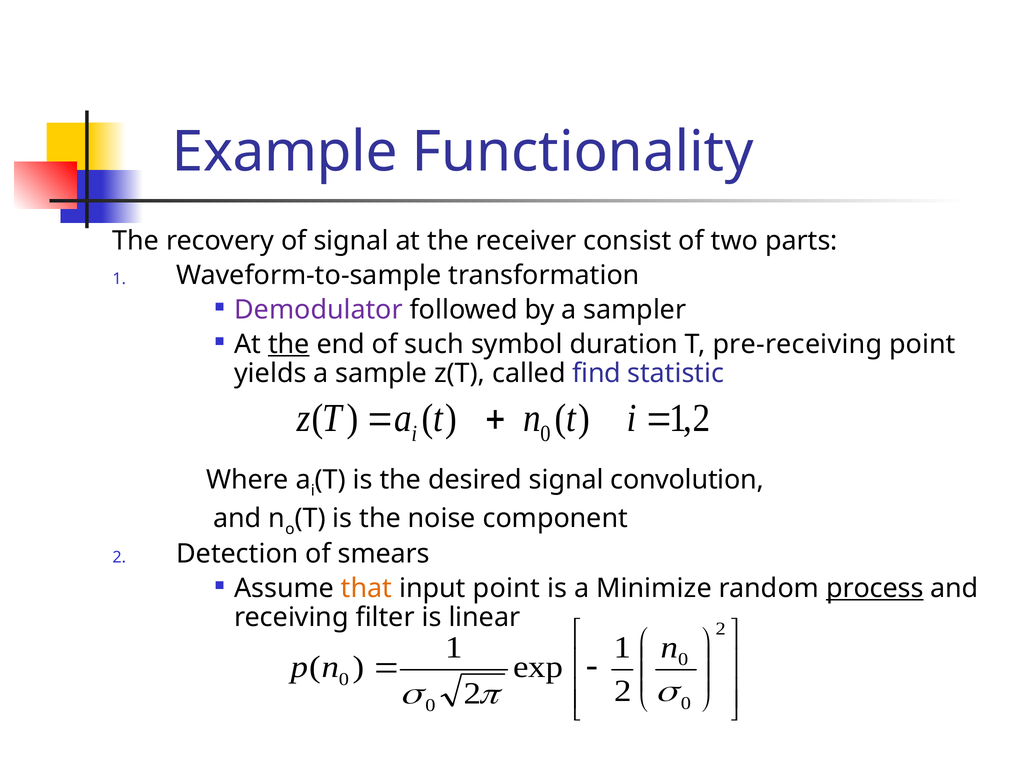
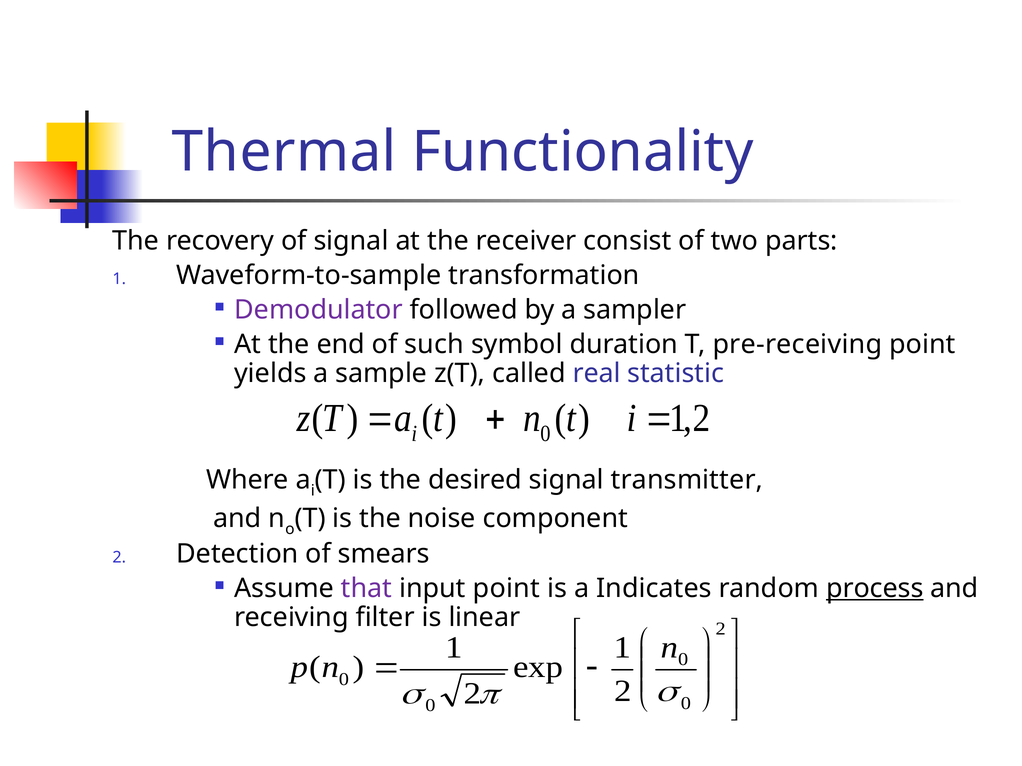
Example: Example -> Thermal
the at (289, 344) underline: present -> none
find: find -> real
convolution: convolution -> transmitter
that colour: orange -> purple
Minimize: Minimize -> Indicates
